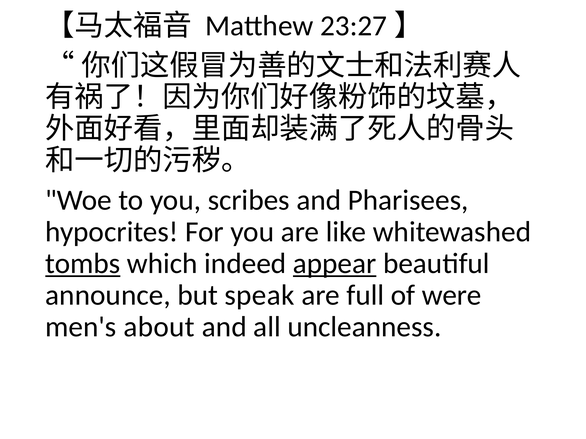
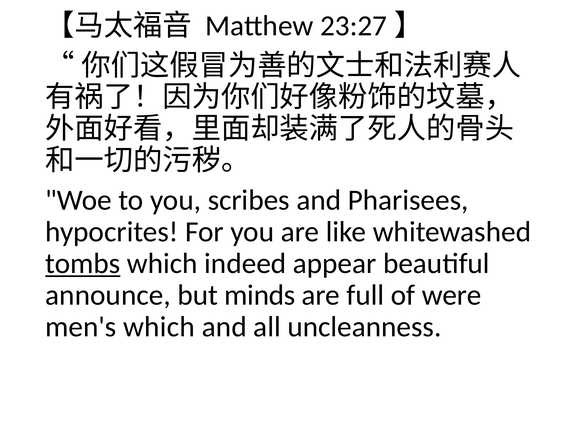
appear underline: present -> none
speak: speak -> minds
men's about: about -> which
